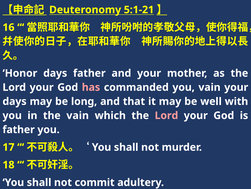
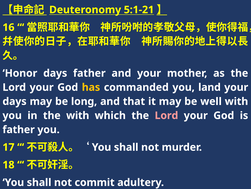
has colour: pink -> yellow
you vain: vain -> land
the vain: vain -> with
